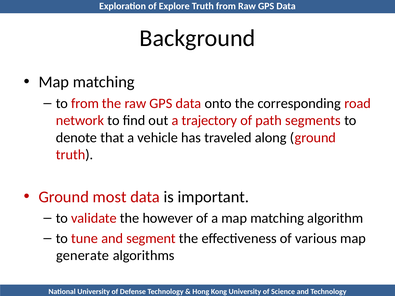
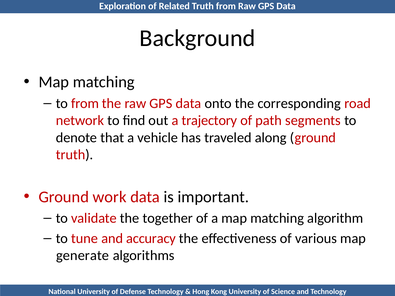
Explore: Explore -> Related
most: most -> work
however: however -> together
segment: segment -> accuracy
